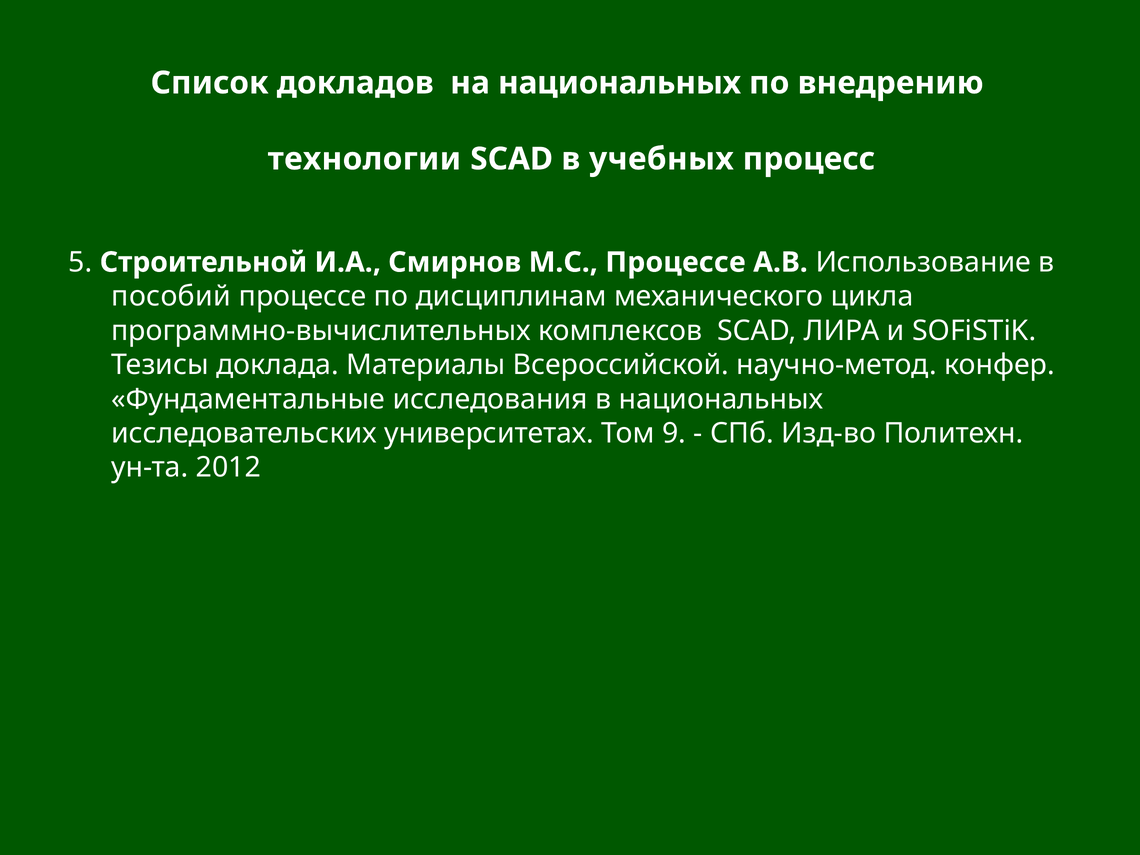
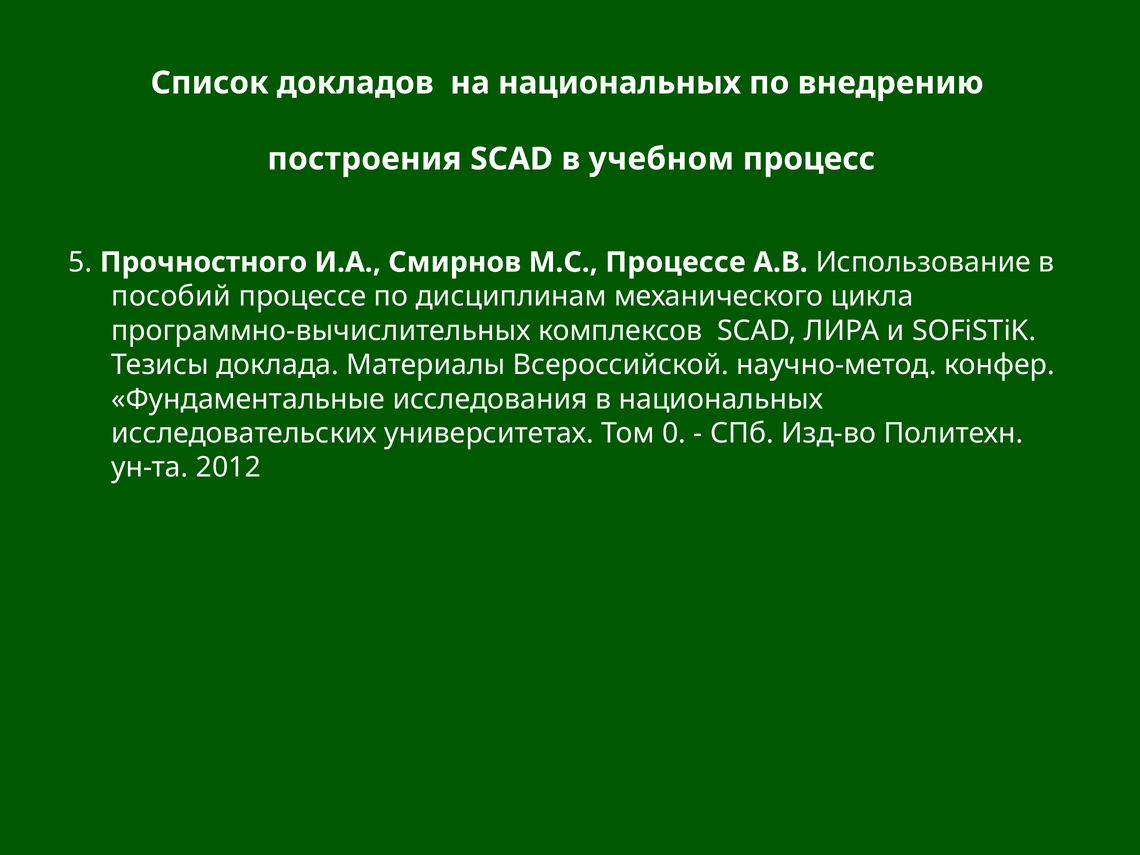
технологии: технологии -> построения
учебных: учебных -> учебном
Строительной: Строительной -> Прочностного
9: 9 -> 0
